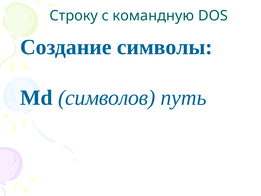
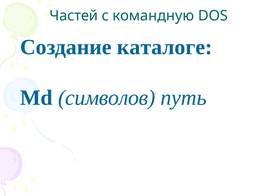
Строку: Строку -> Частей
символы: символы -> каталоге
